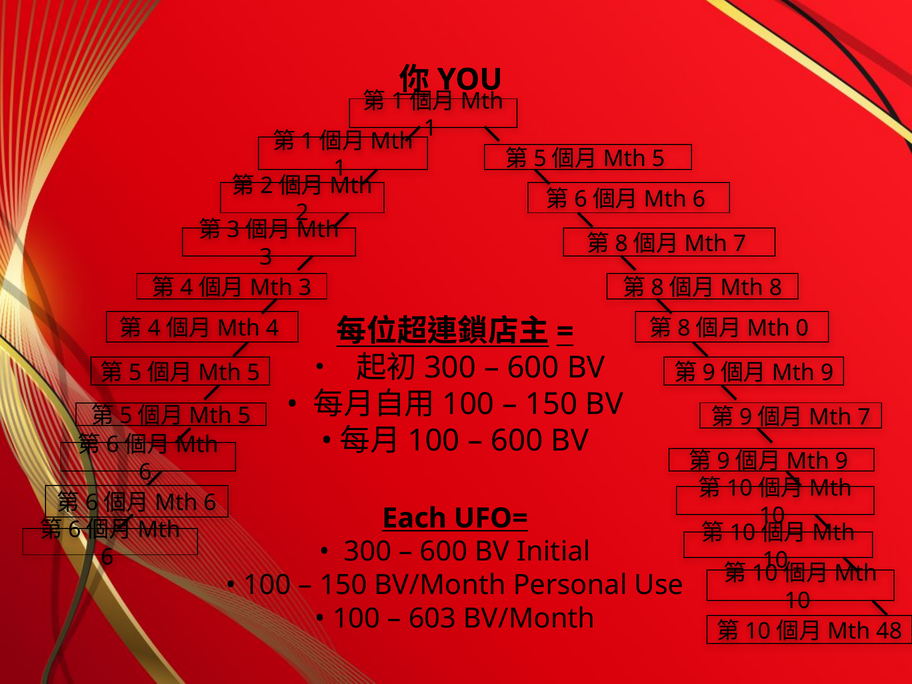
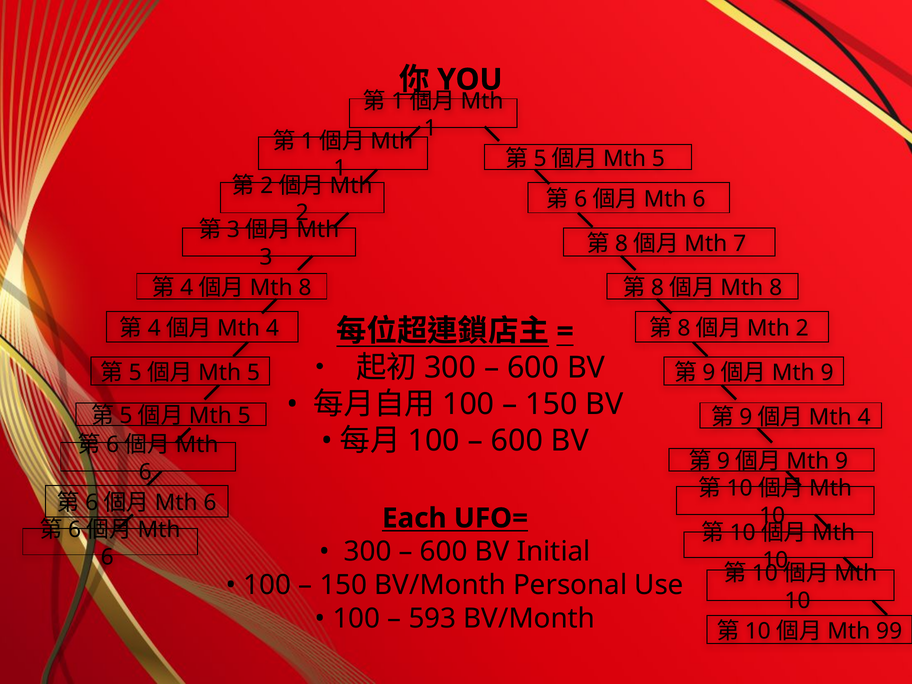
3 at (305, 288): 3 -> 8
0 at (802, 328): 0 -> 2
7 at (864, 417): 7 -> 4
603: 603 -> 593
48: 48 -> 99
